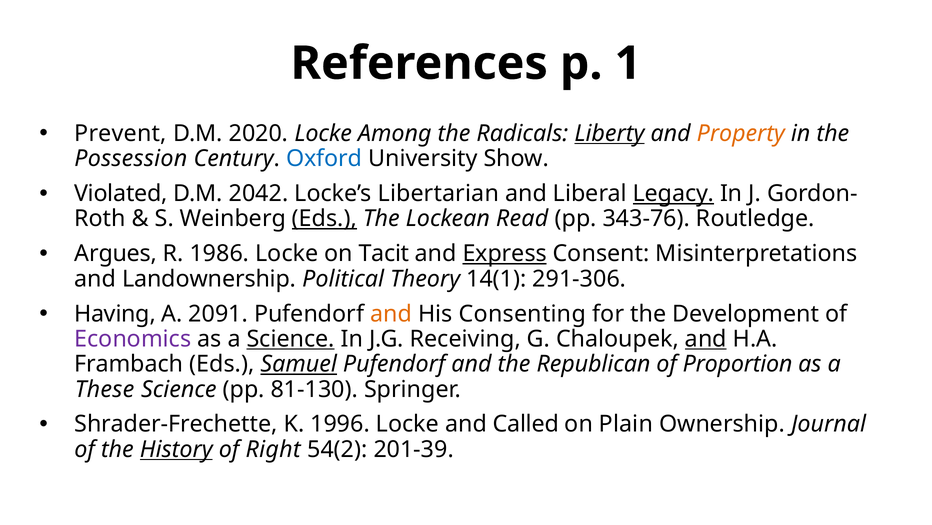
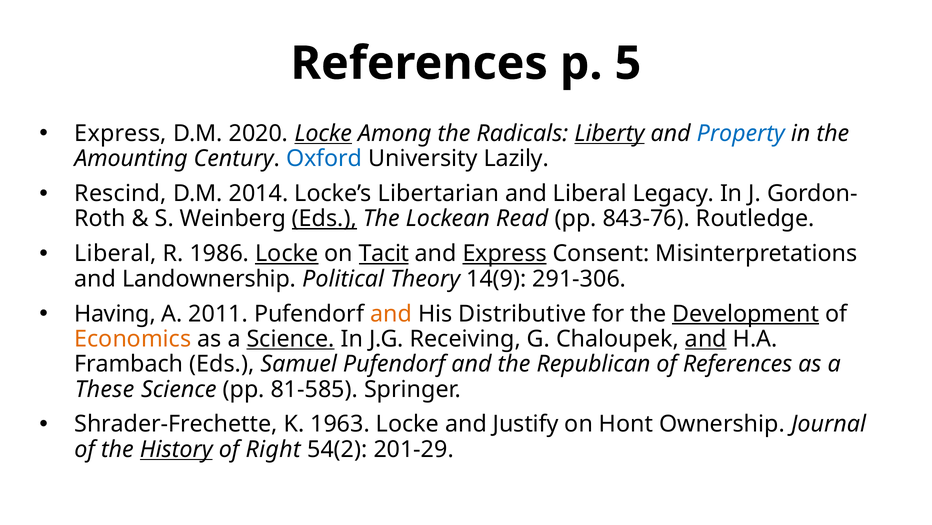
1: 1 -> 5
Prevent at (121, 133): Prevent -> Express
Locke at (323, 133) underline: none -> present
Property colour: orange -> blue
Possession: Possession -> Amounting
Show: Show -> Lazily
Violated: Violated -> Rescind
2042: 2042 -> 2014
Legacy underline: present -> none
343-76: 343-76 -> 843-76
Argues at (116, 253): Argues -> Liberal
Locke at (287, 253) underline: none -> present
Tacit underline: none -> present
14(1: 14(1 -> 14(9
2091: 2091 -> 2011
Consenting: Consenting -> Distributive
Development underline: none -> present
Economics colour: purple -> orange
Samuel underline: present -> none
of Proportion: Proportion -> References
81-130: 81-130 -> 81-585
1996: 1996 -> 1963
Called: Called -> Justify
Plain: Plain -> Hont
201-39: 201-39 -> 201-29
